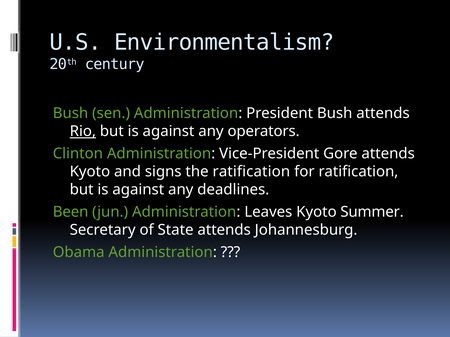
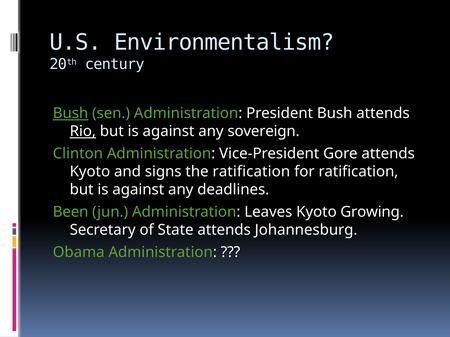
Bush at (71, 114) underline: none -> present
operators: operators -> sovereign
Summer: Summer -> Growing
